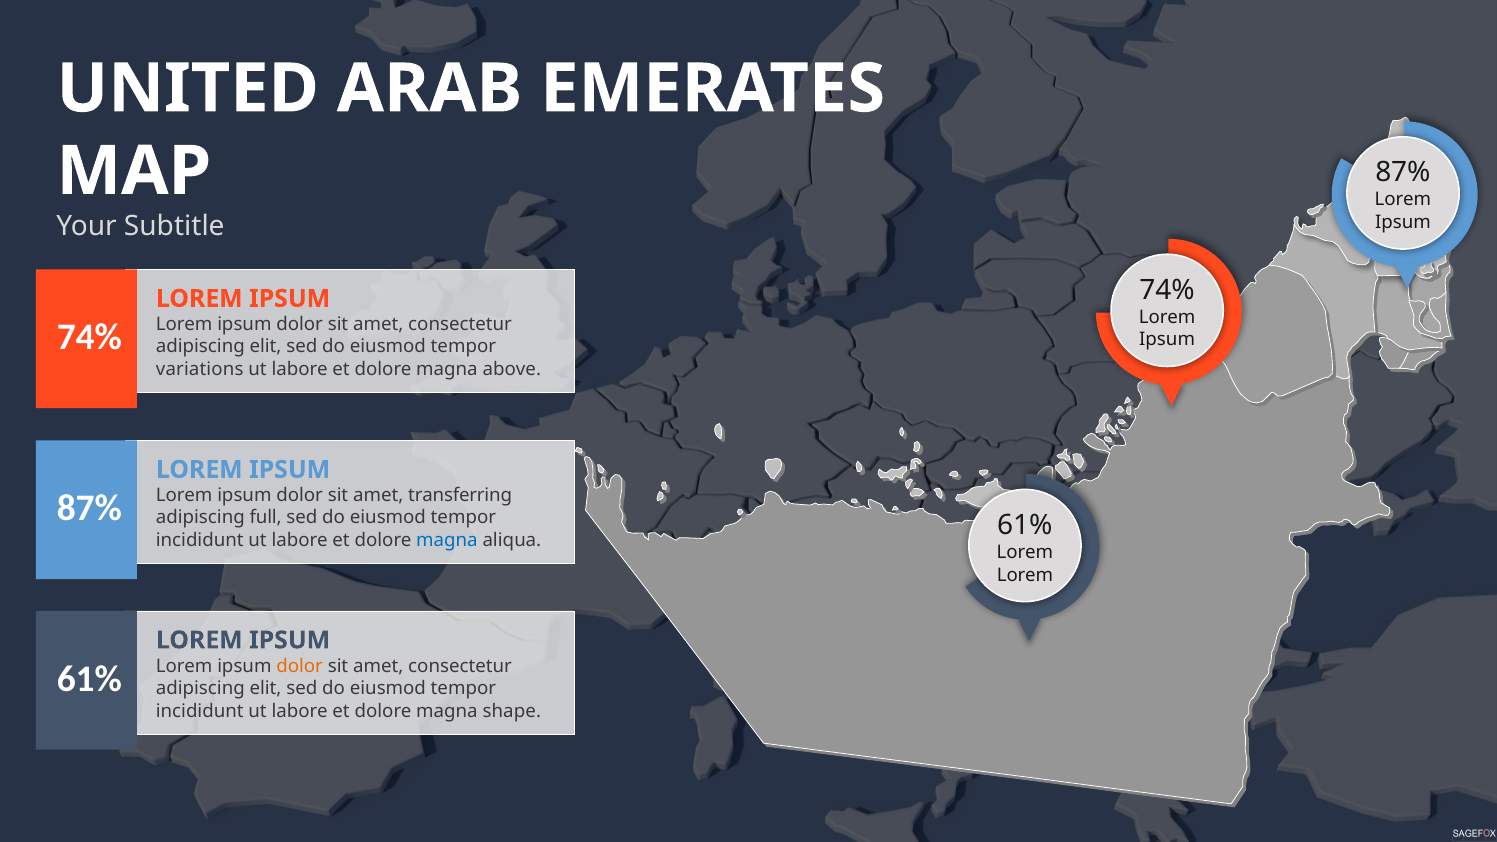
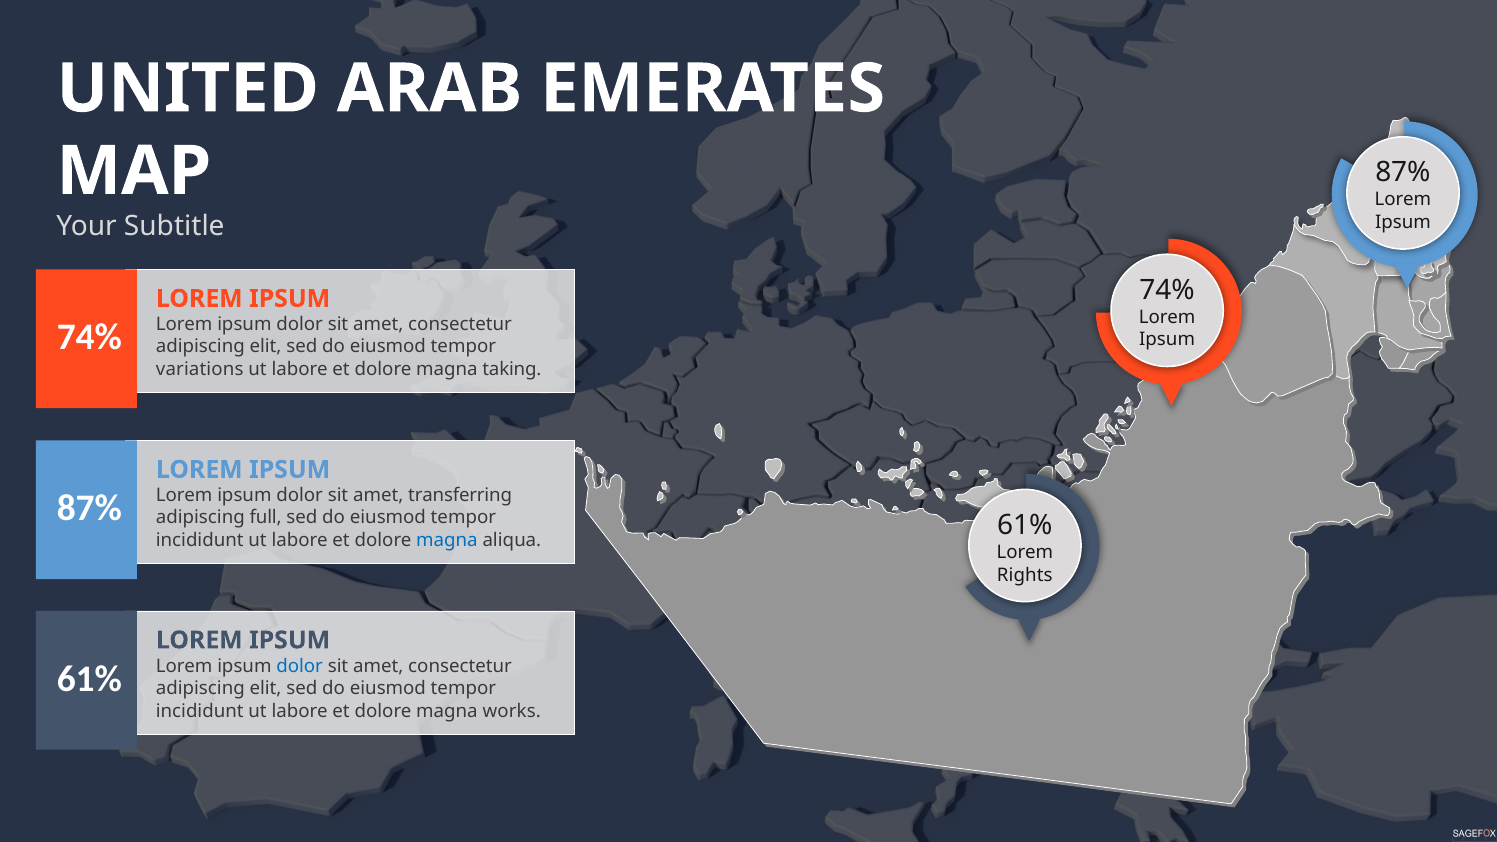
above: above -> taking
Lorem at (1025, 575): Lorem -> Rights
dolor at (300, 666) colour: orange -> blue
shape: shape -> works
